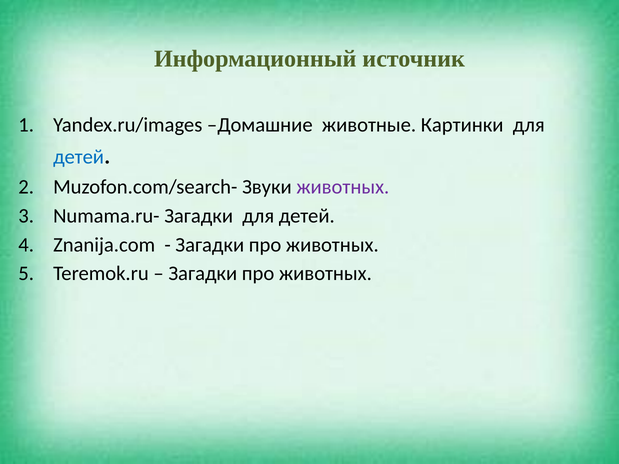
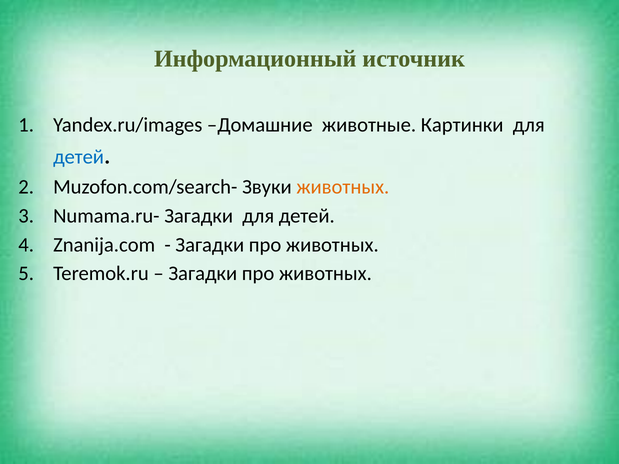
животных at (343, 187) colour: purple -> orange
